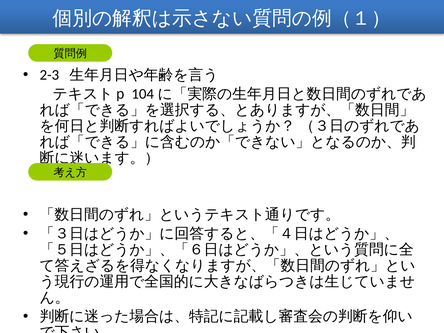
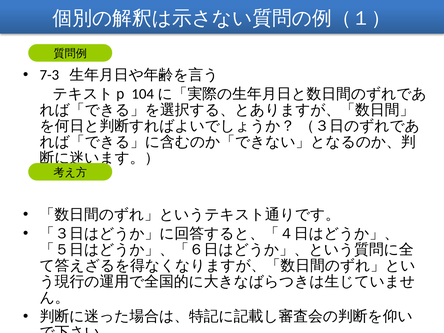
2-3: 2-3 -> 7-3
